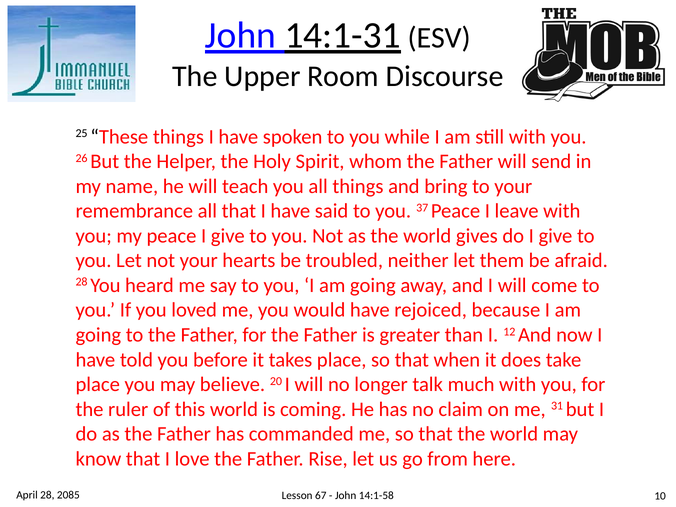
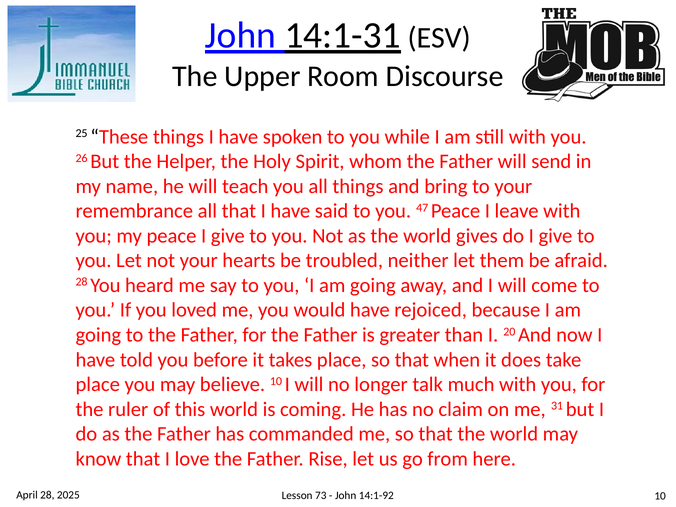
37: 37 -> 47
12: 12 -> 20
believe 20: 20 -> 10
2085: 2085 -> 2025
67: 67 -> 73
14:1-58: 14:1-58 -> 14:1-92
